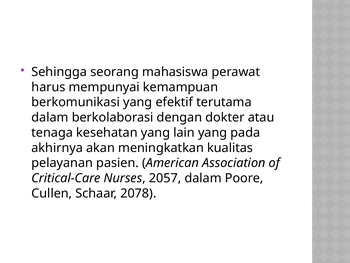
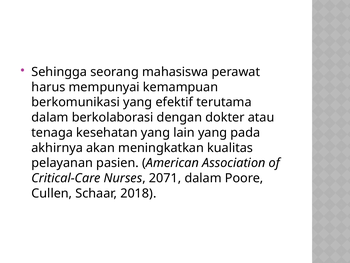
2057: 2057 -> 2071
2078: 2078 -> 2018
